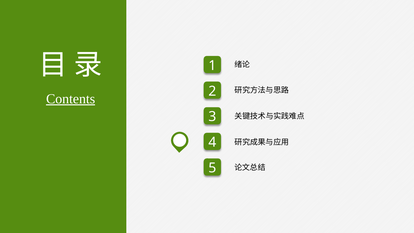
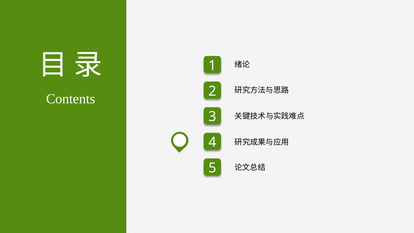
Contents underline: present -> none
